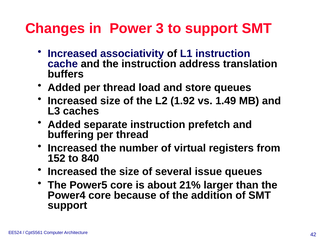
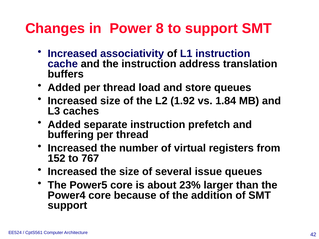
3: 3 -> 8
1.49: 1.49 -> 1.84
840: 840 -> 767
21%: 21% -> 23%
